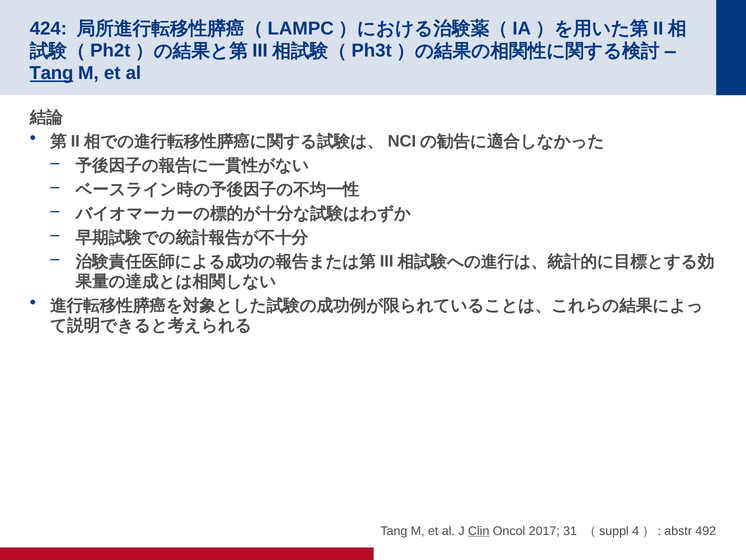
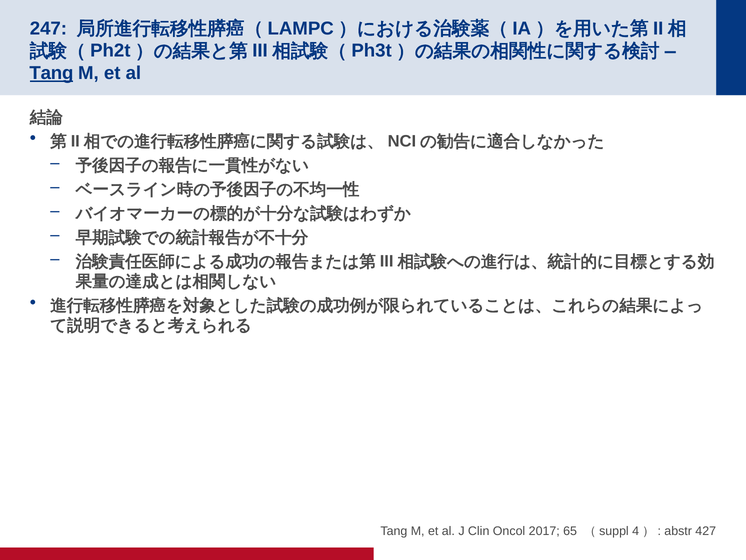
424: 424 -> 247
Clin underline: present -> none
31: 31 -> 65
492: 492 -> 427
